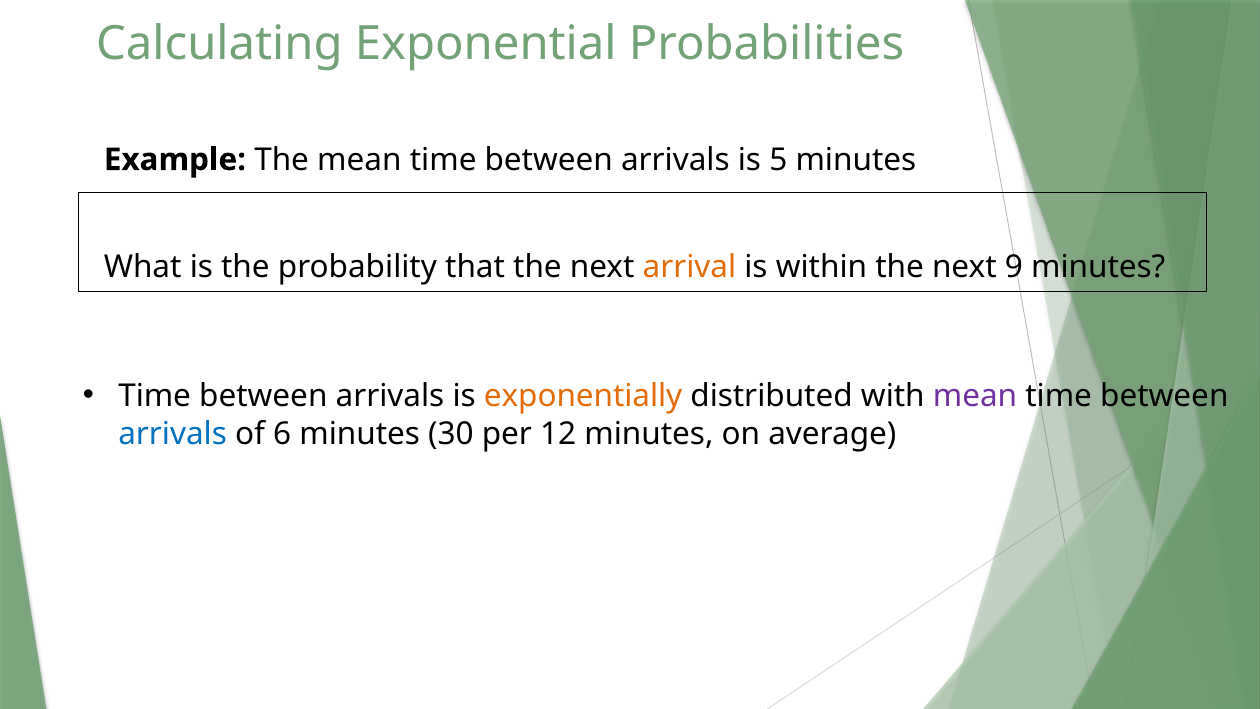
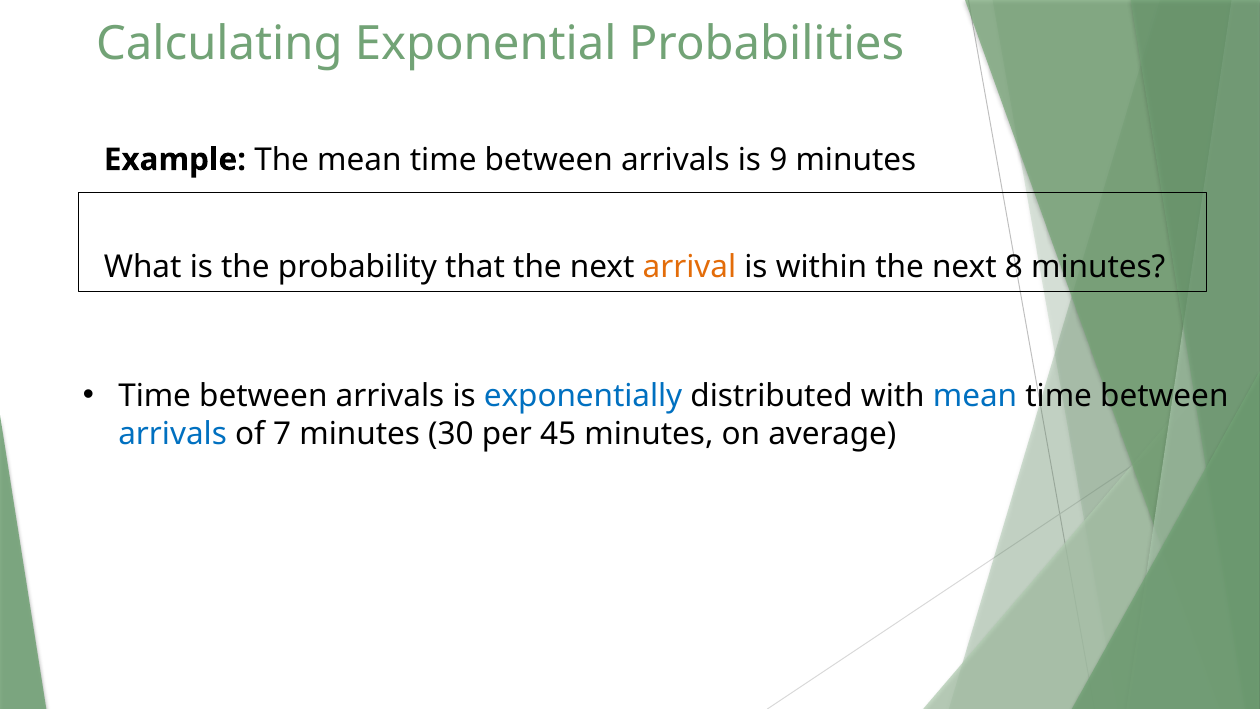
5: 5 -> 9
9: 9 -> 8
exponentially colour: orange -> blue
mean at (975, 396) colour: purple -> blue
6: 6 -> 7
12: 12 -> 45
